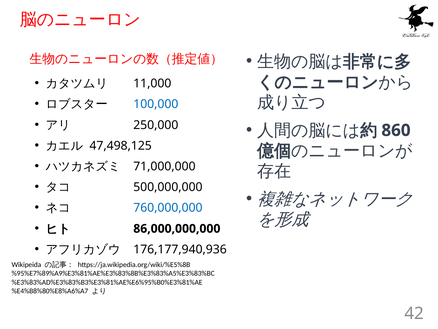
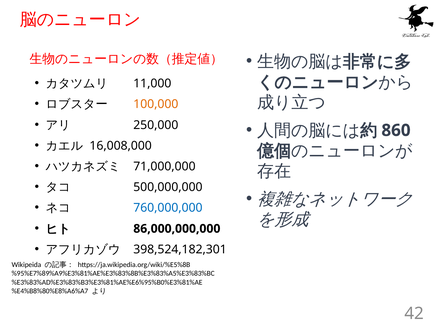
100,000 colour: blue -> orange
47,498,125: 47,498,125 -> 16,008,000
176,177,940,936: 176,177,940,936 -> 398,524,182,301
